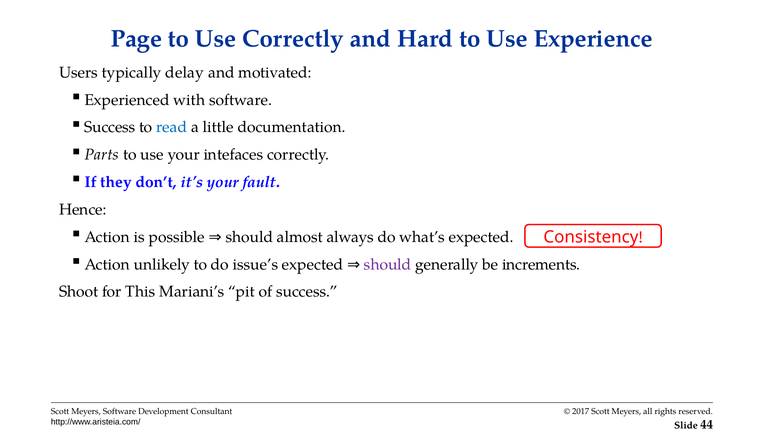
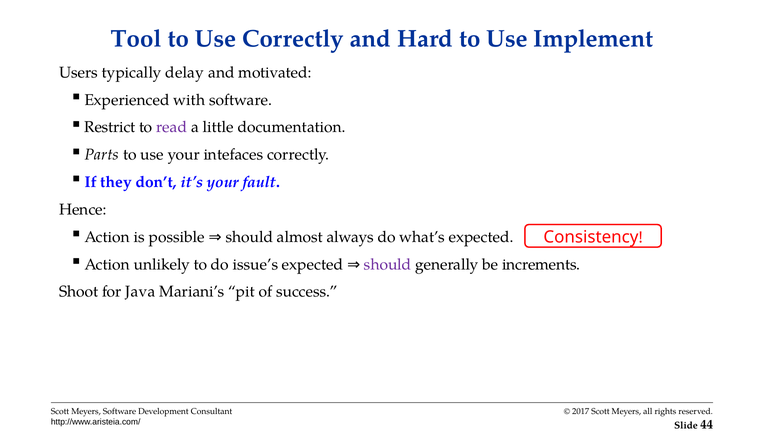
Page: Page -> Tool
Experience: Experience -> Implement
Success at (110, 127): Success -> Restrict
read colour: blue -> purple
This: This -> Java
